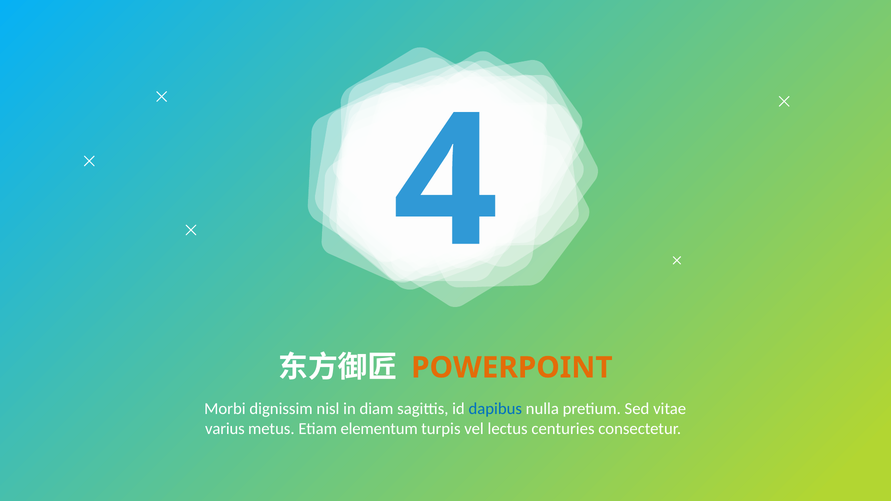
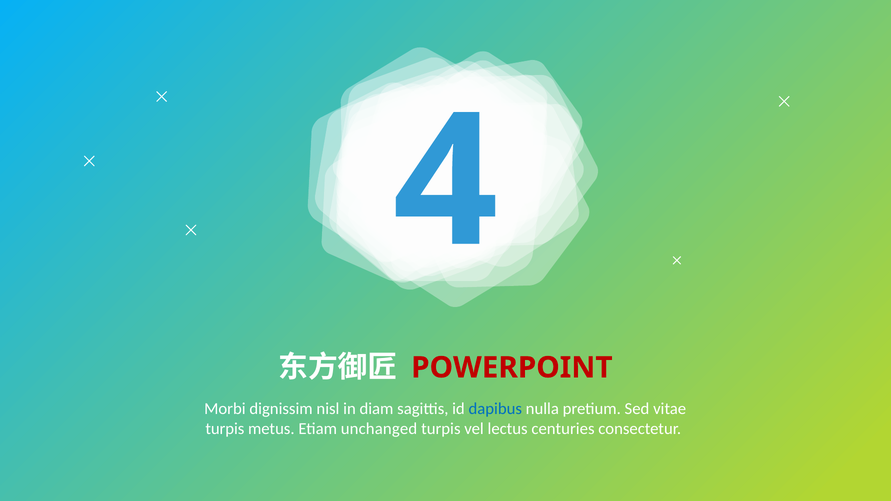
POWERPOINT colour: orange -> red
varius at (225, 429): varius -> turpis
elementum: elementum -> unchanged
